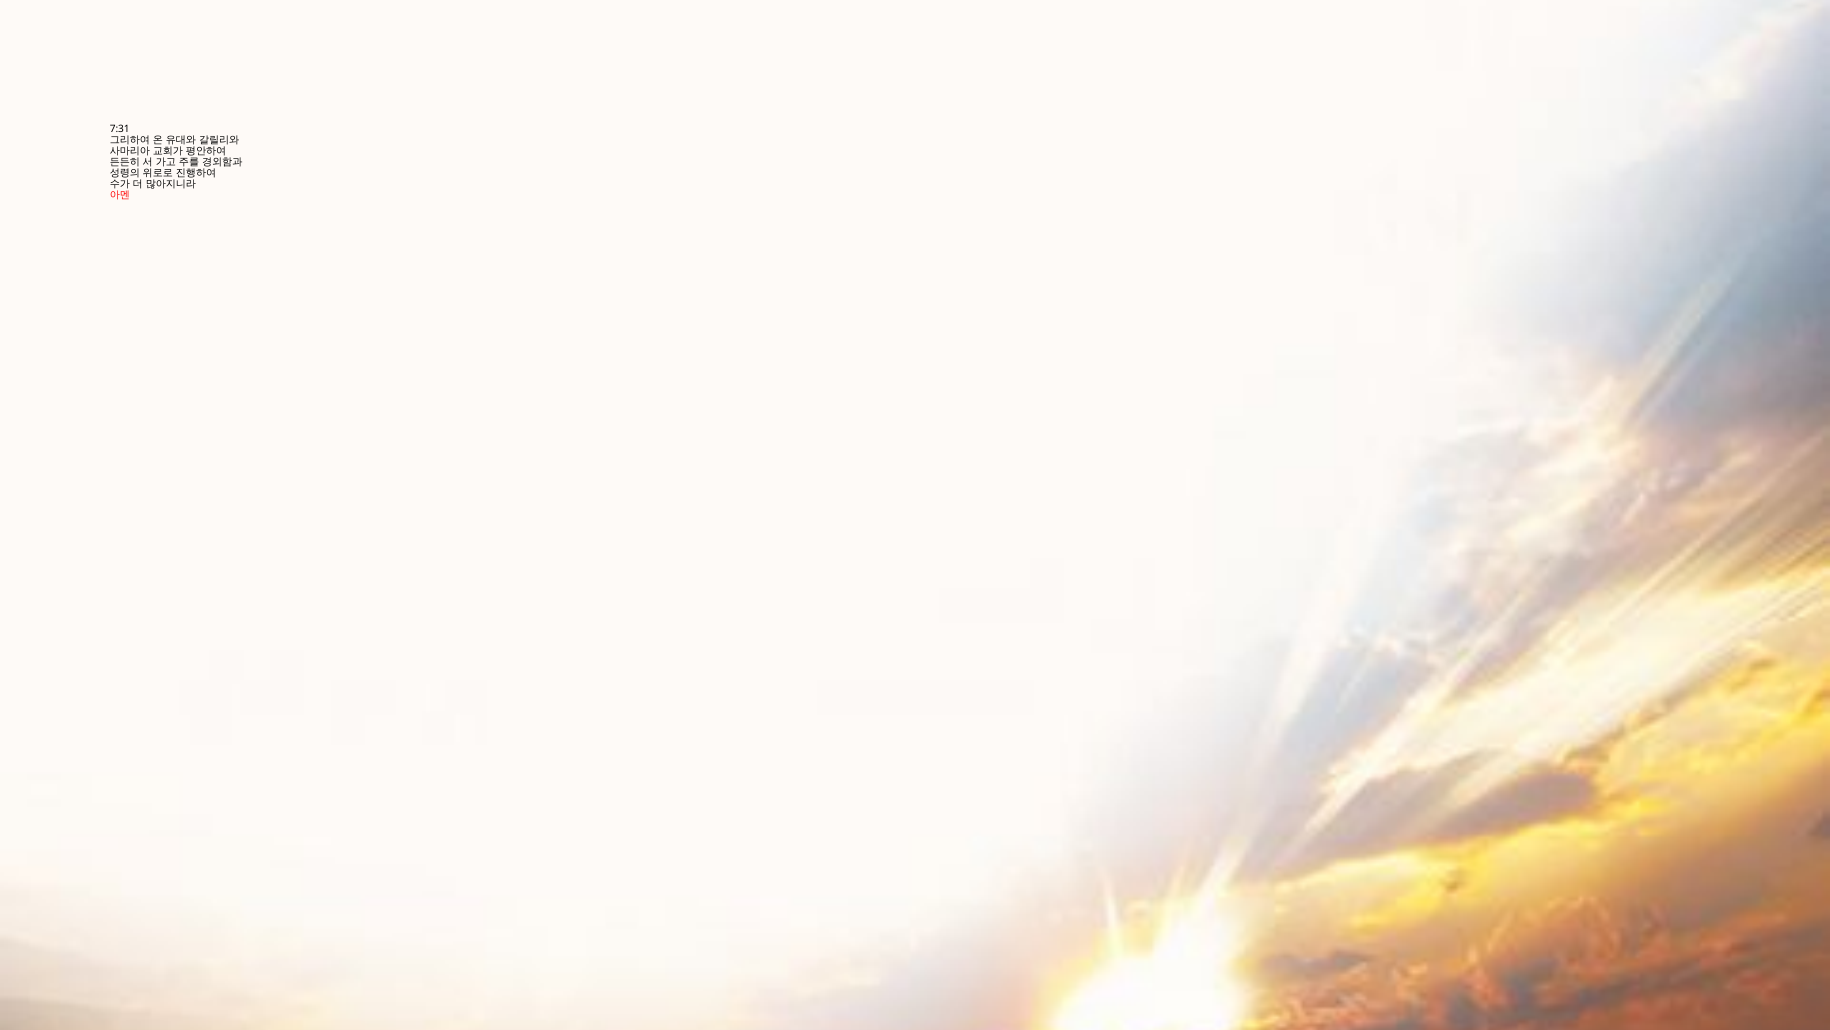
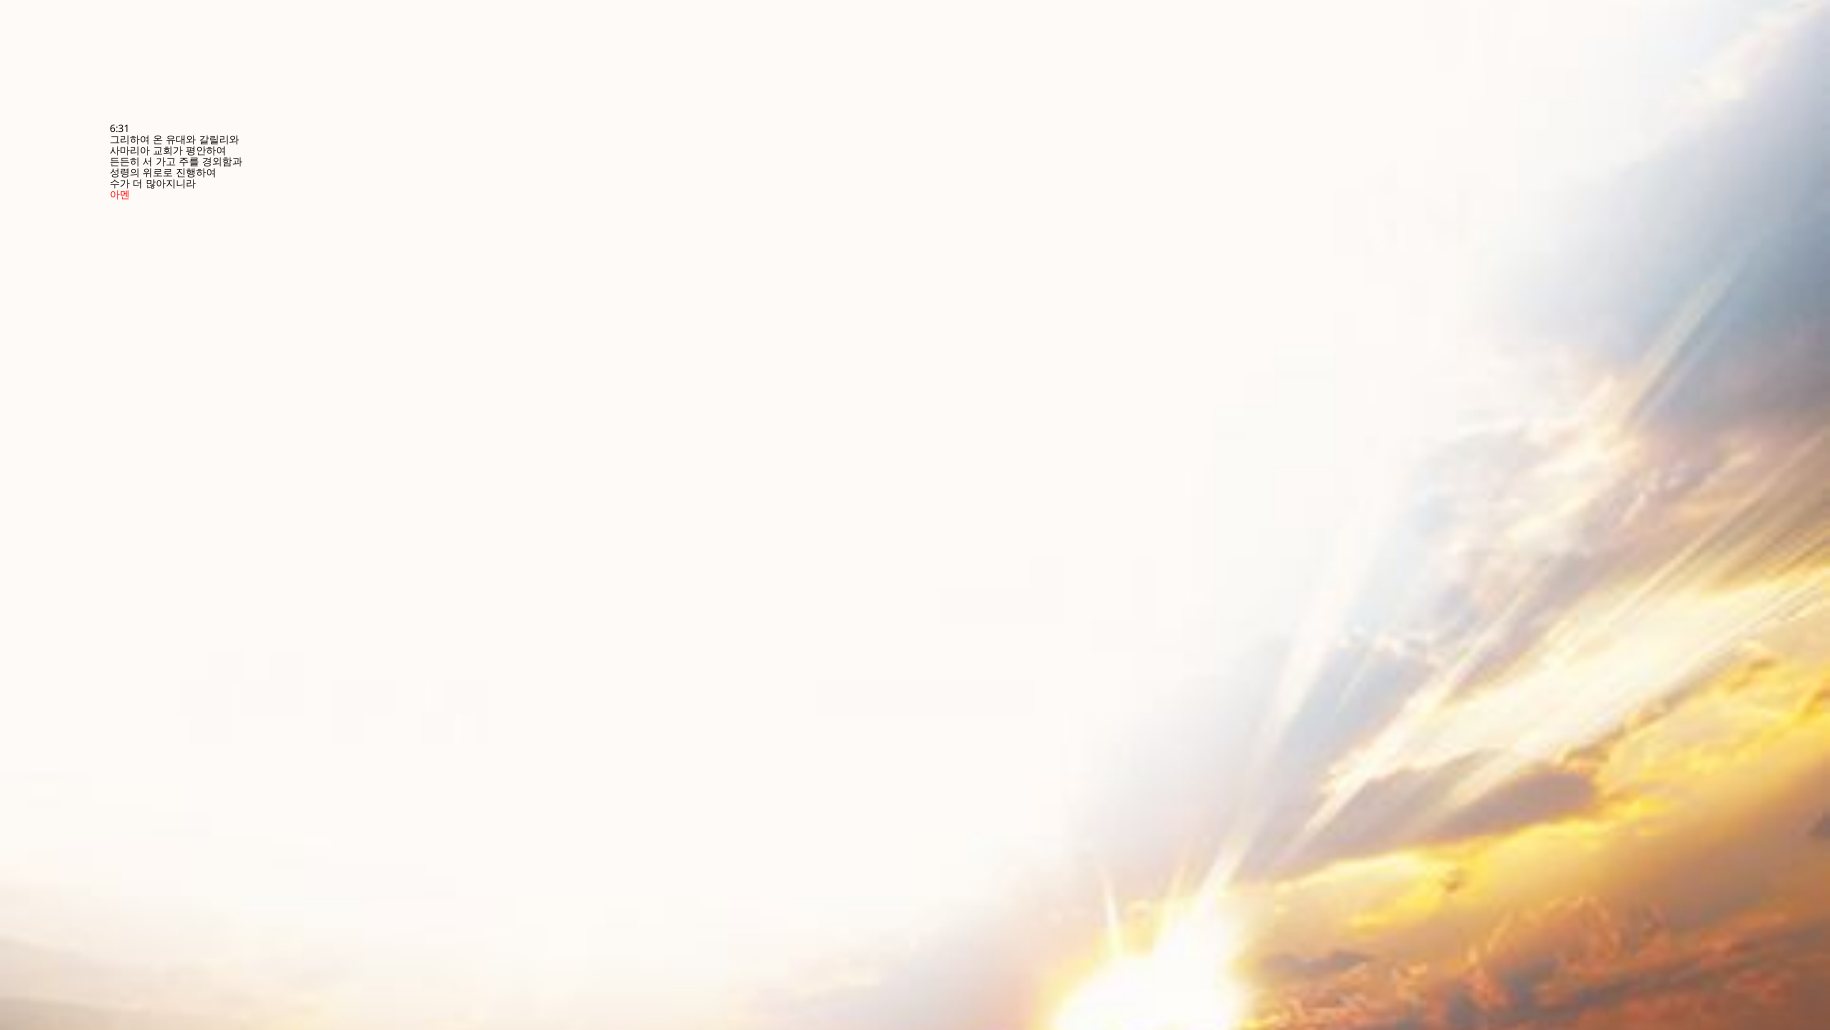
7:31: 7:31 -> 6:31
